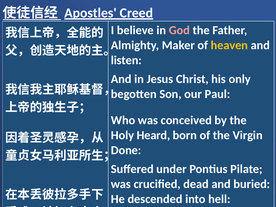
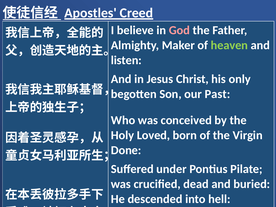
heaven colour: yellow -> light green
Paul: Paul -> Past
Heard: Heard -> Loved
